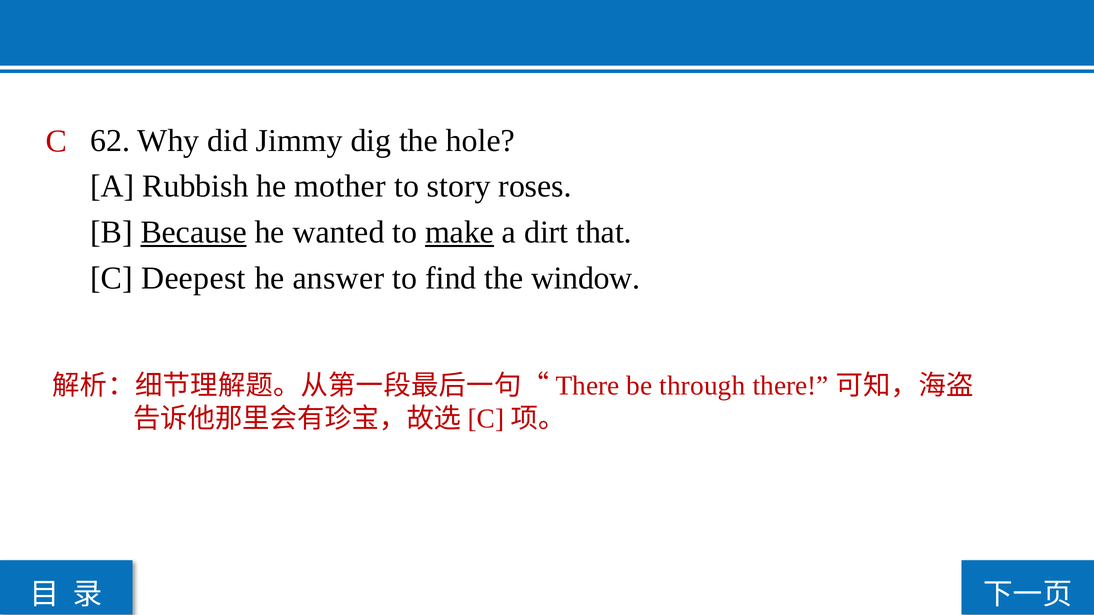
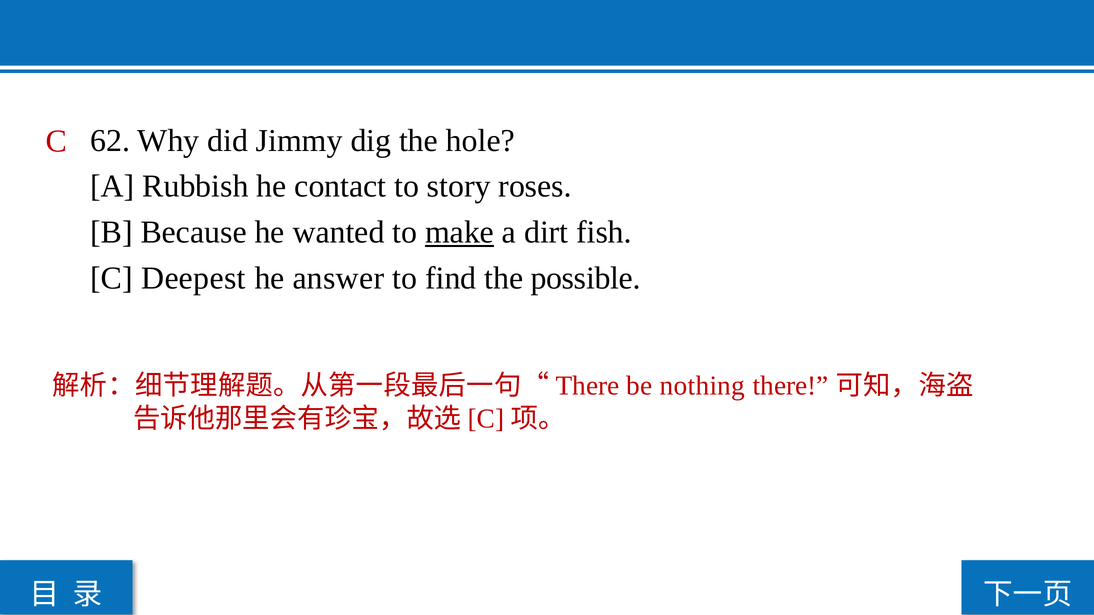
mother: mother -> contact
Because underline: present -> none
that: that -> fish
window: window -> possible
through: through -> nothing
